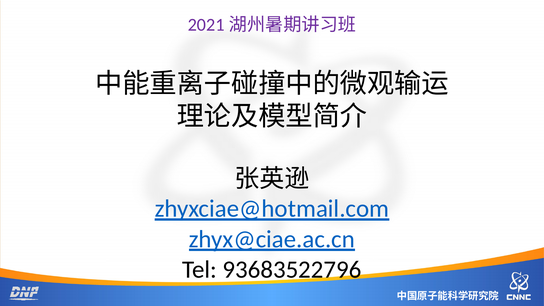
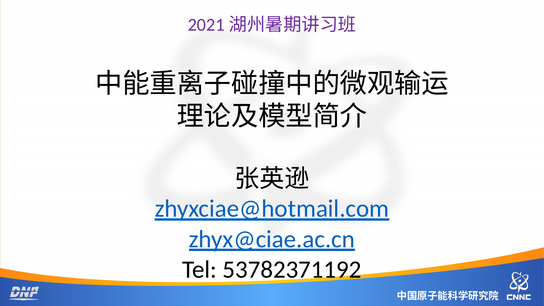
93683522796: 93683522796 -> 53782371192
